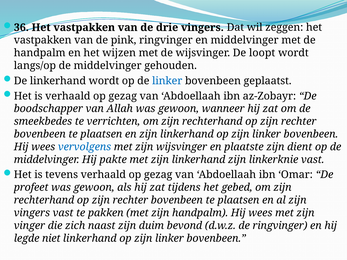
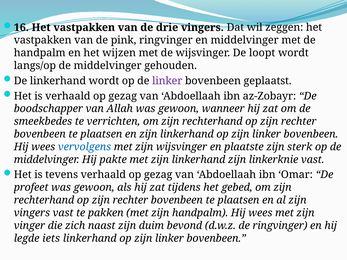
36: 36 -> 16
linker at (167, 81) colour: blue -> purple
dient: dient -> sterk
niet: niet -> iets
